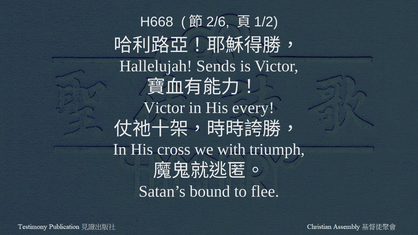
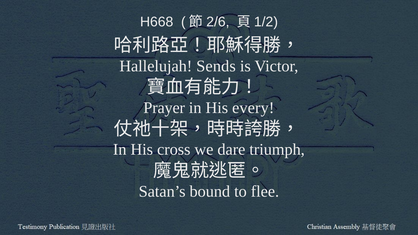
Victor at (164, 108): Victor -> Prayer
with: with -> dare
